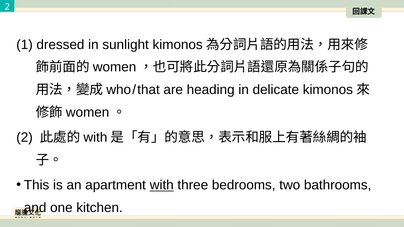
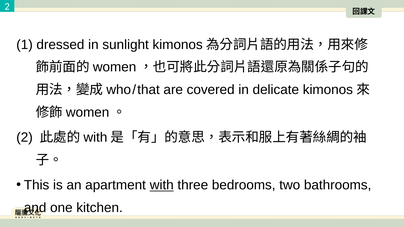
heading: heading -> covered
